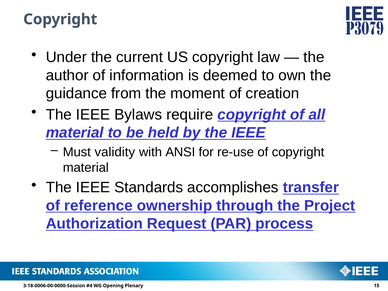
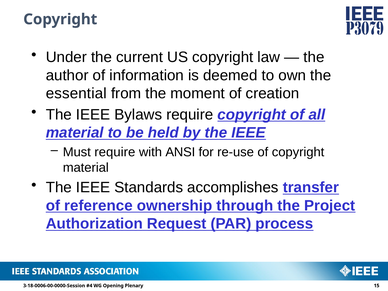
guidance: guidance -> essential
Must validity: validity -> require
